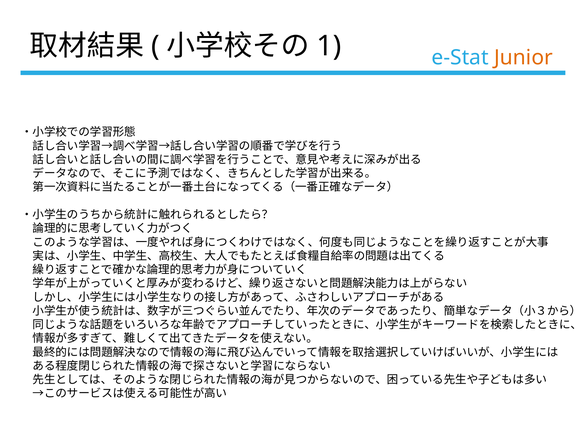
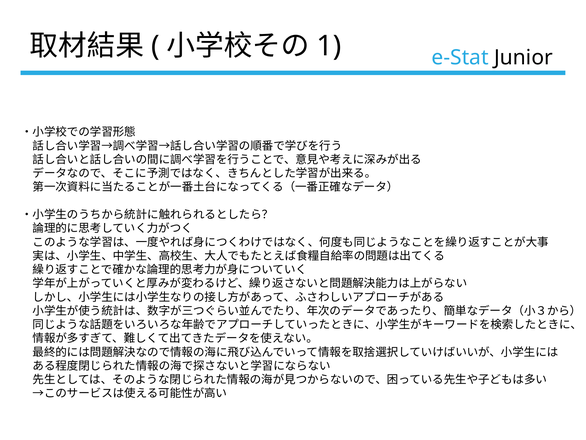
Junior colour: orange -> black
